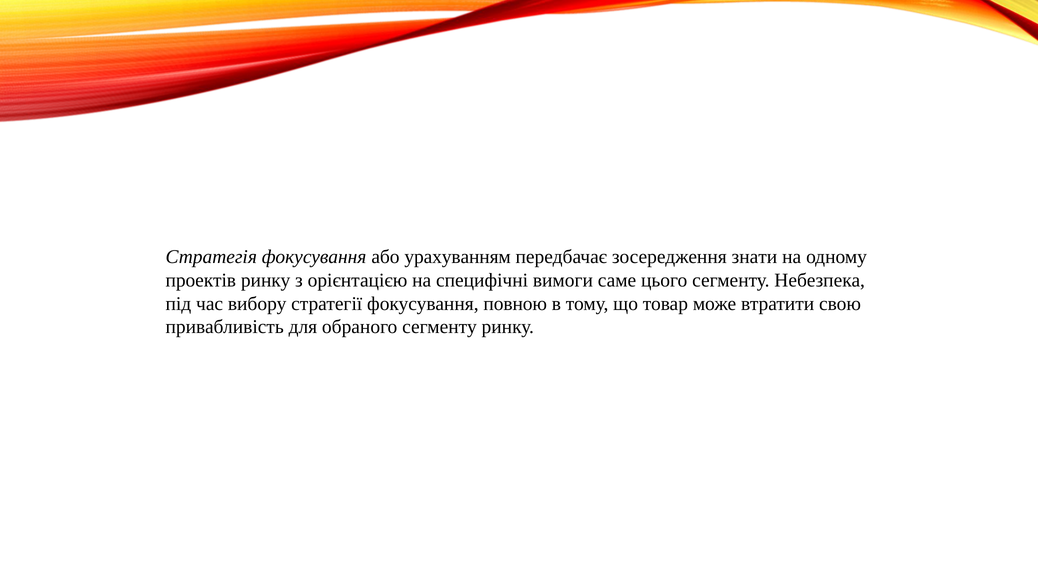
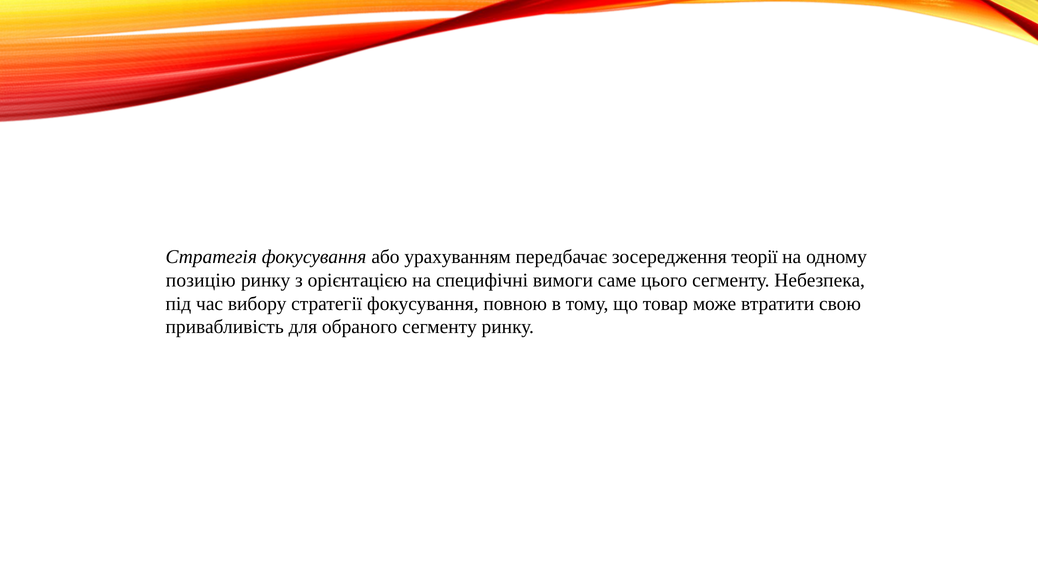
знати: знати -> теорії
проектів: проектів -> позицію
